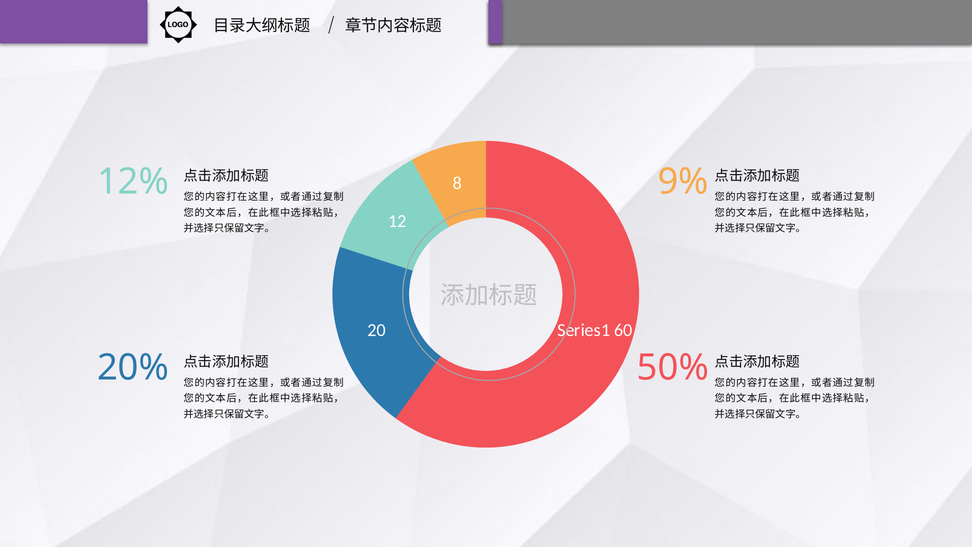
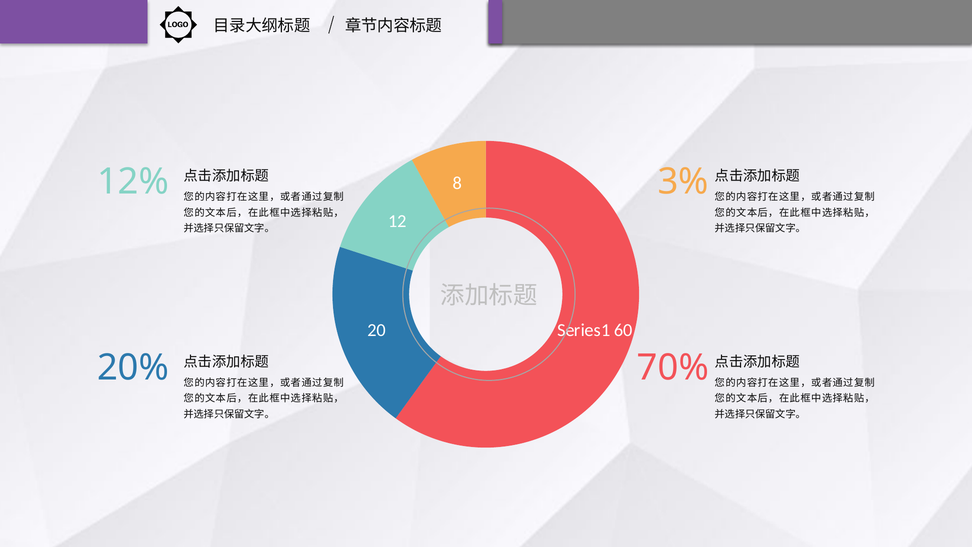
9%: 9% -> 3%
50%: 50% -> 70%
